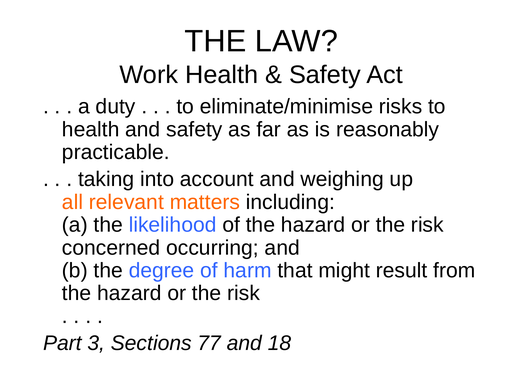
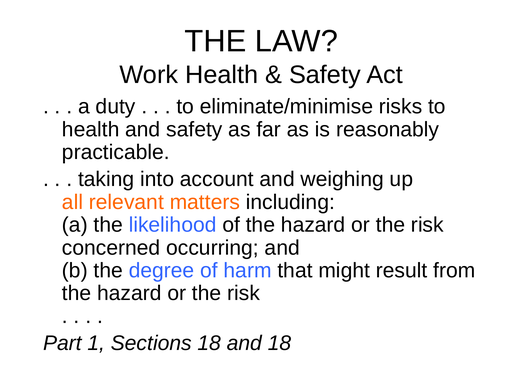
3: 3 -> 1
Sections 77: 77 -> 18
